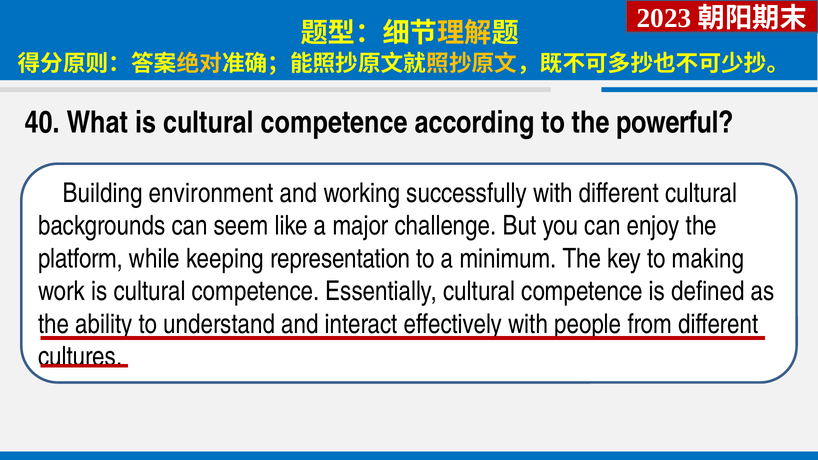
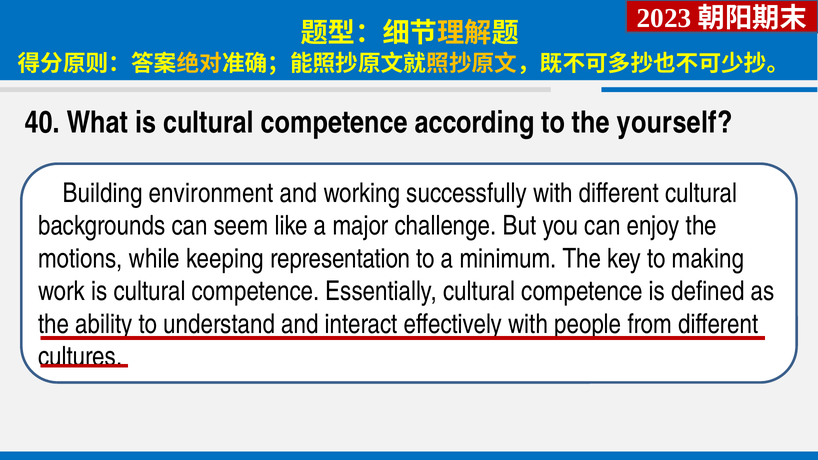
powerful: powerful -> yourself
platform: platform -> motions
